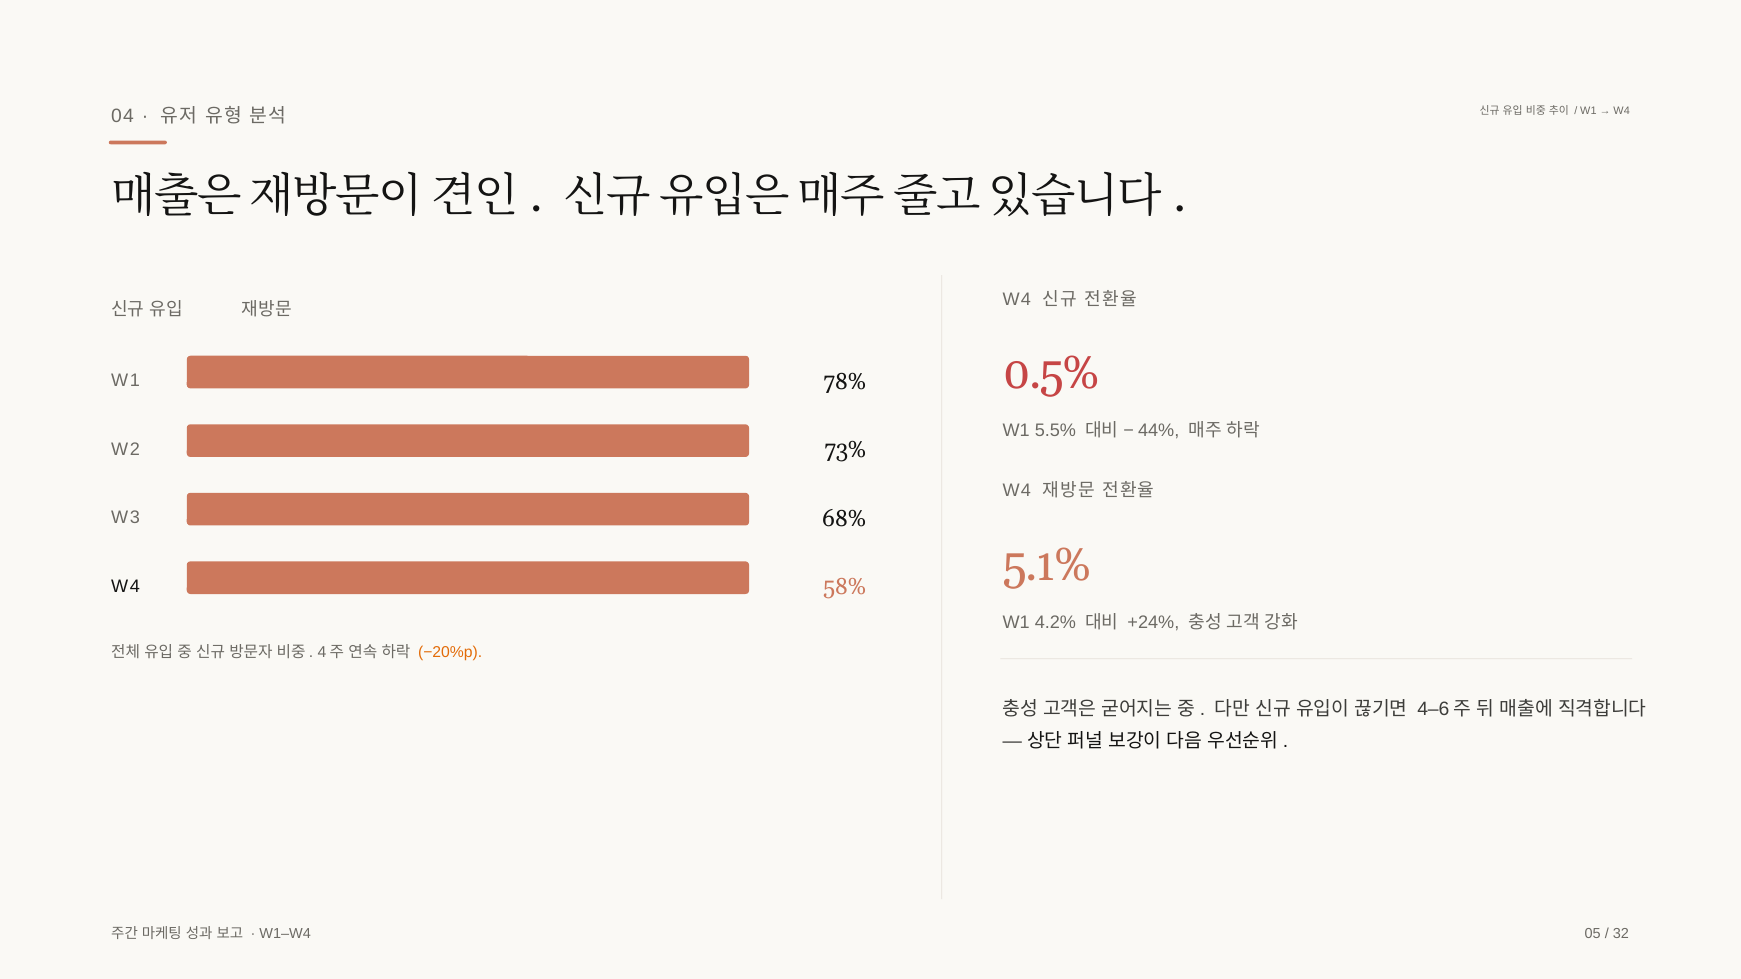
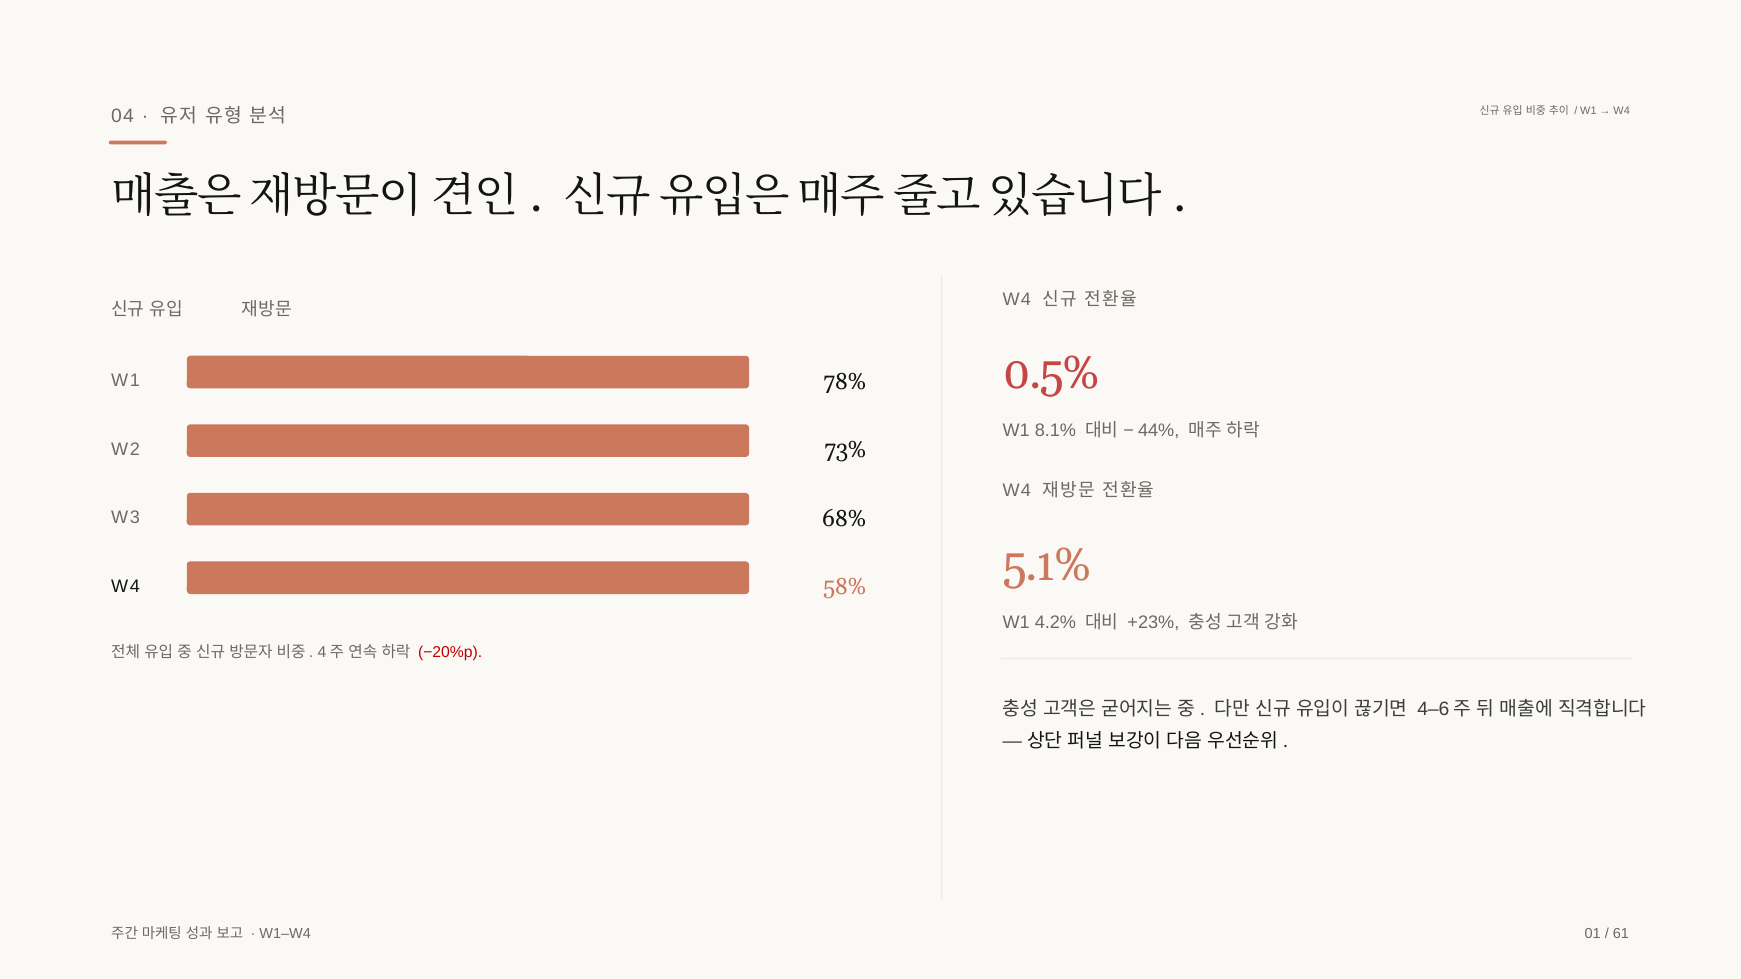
5.5%: 5.5% -> 8.1%
+24%: +24% -> +23%
−20%p colour: orange -> red
05: 05 -> 01
32: 32 -> 61
